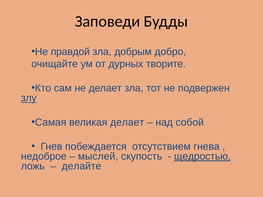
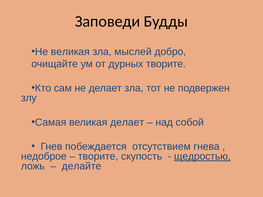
Не правдой: правдой -> великая
добрым: добрым -> мыслей
злу underline: present -> none
мыслей at (98, 157): мыслей -> творите
